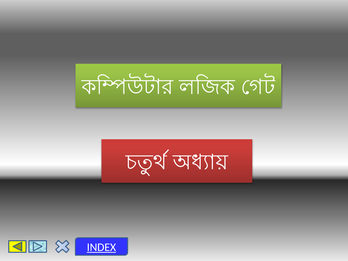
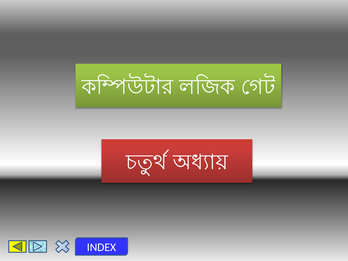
INDEX underline: present -> none
